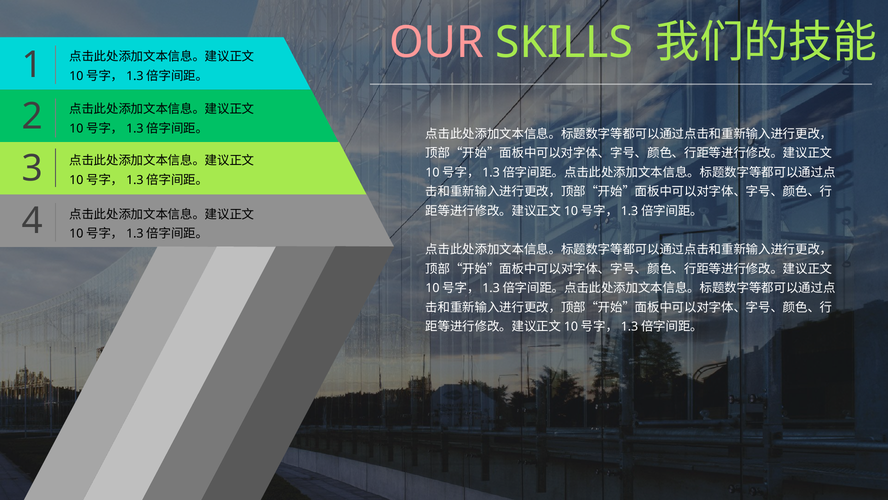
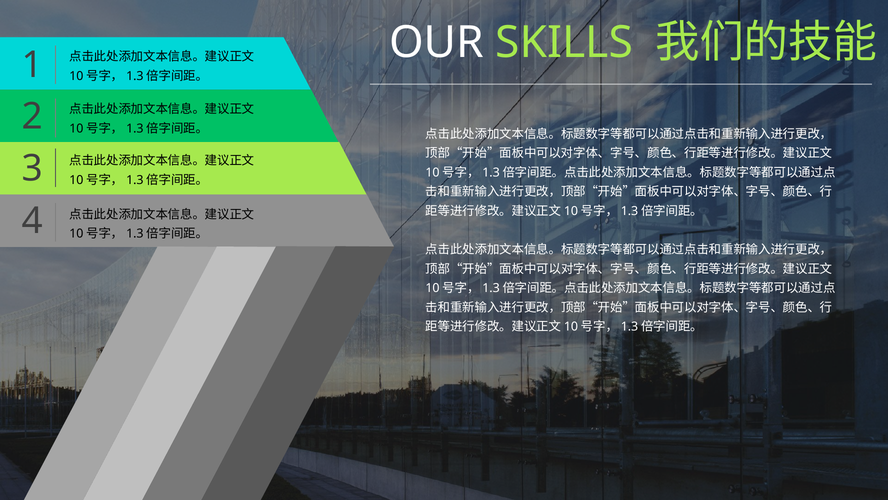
OUR colour: pink -> white
